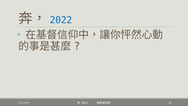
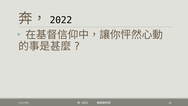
2022 at (61, 20) colour: blue -> black
